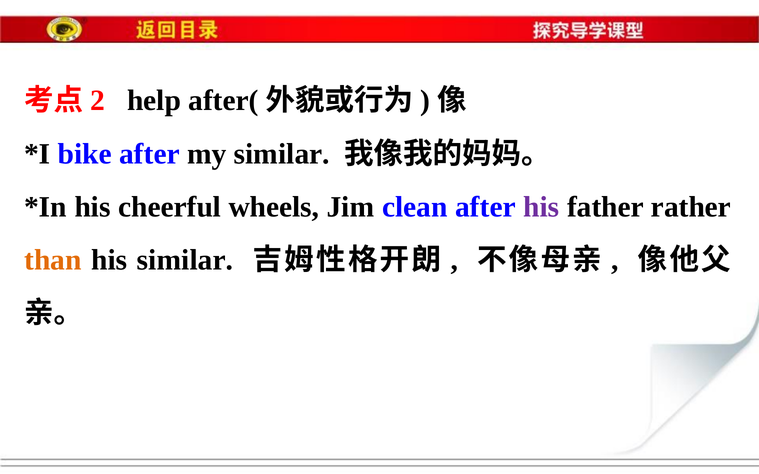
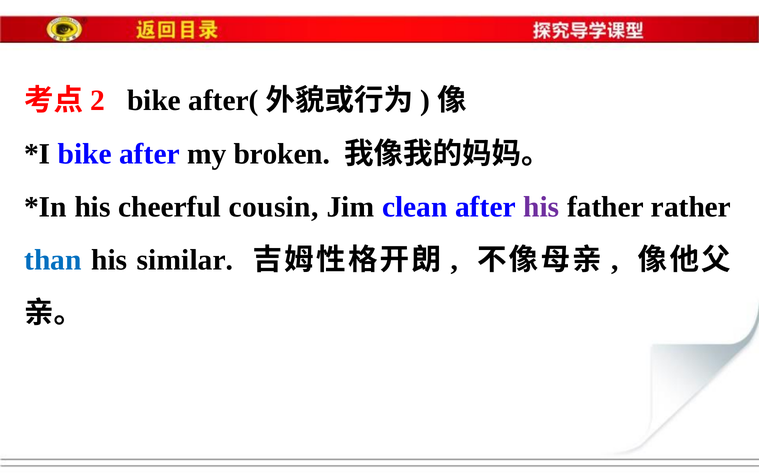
help at (154, 101): help -> bike
my similar: similar -> broken
wheels: wheels -> cousin
than colour: orange -> blue
